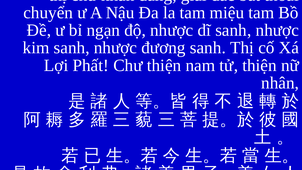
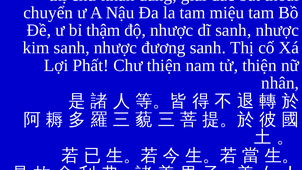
ngạn: ngạn -> thậm
